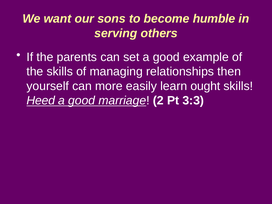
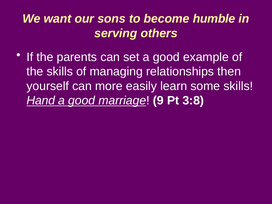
ought: ought -> some
Heed: Heed -> Hand
2: 2 -> 9
3:3: 3:3 -> 3:8
